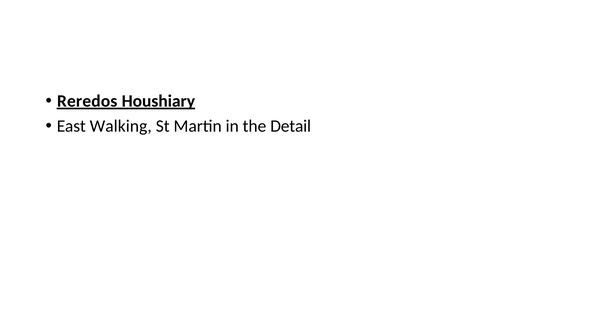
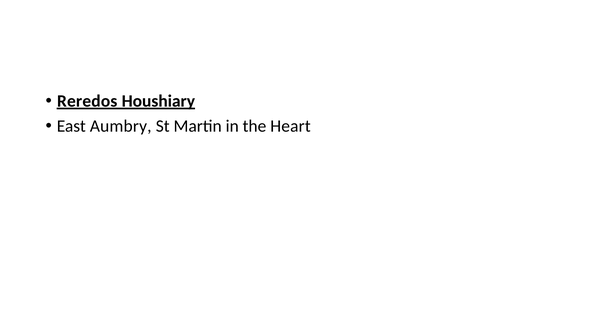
Walking: Walking -> Aumbry
Detail: Detail -> Heart
